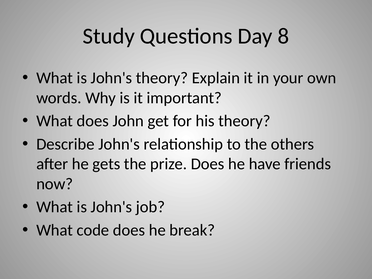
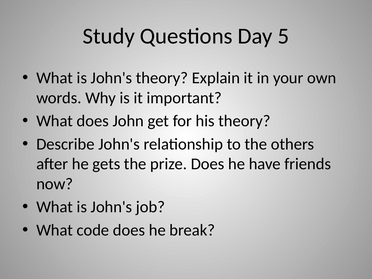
8: 8 -> 5
